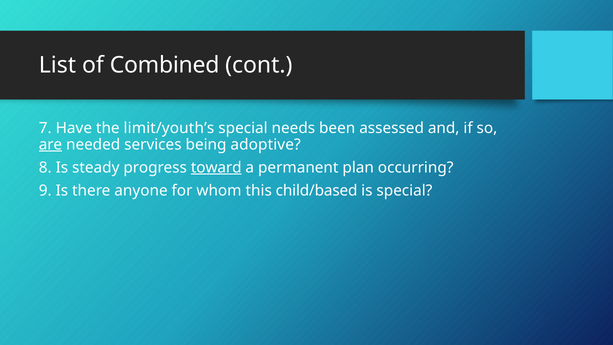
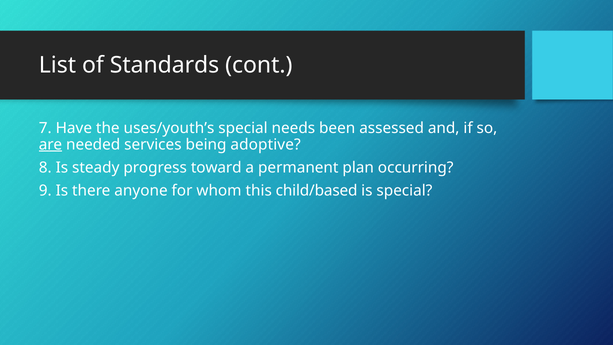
Combined: Combined -> Standards
limit/youth’s: limit/youth’s -> uses/youth’s
toward underline: present -> none
